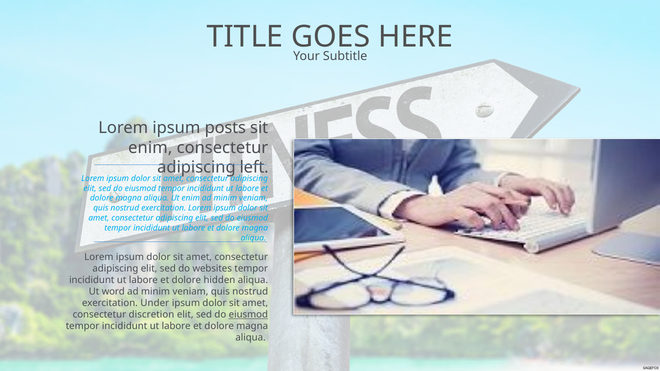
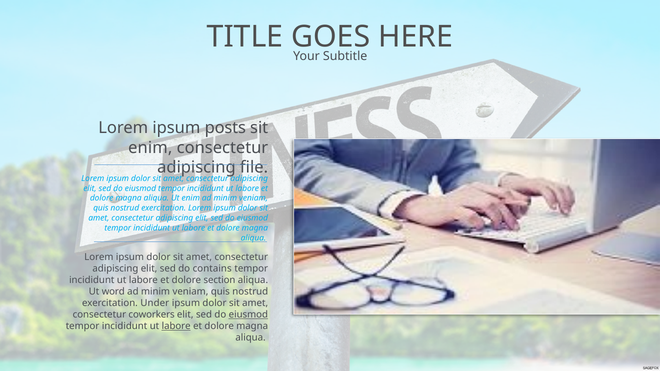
left: left -> file
websites: websites -> contains
hidden: hidden -> section
discretion: discretion -> coworkers
labore at (176, 326) underline: none -> present
